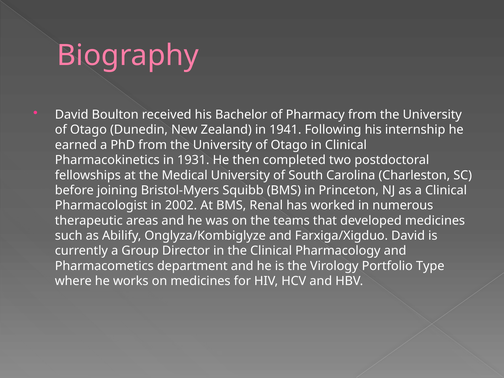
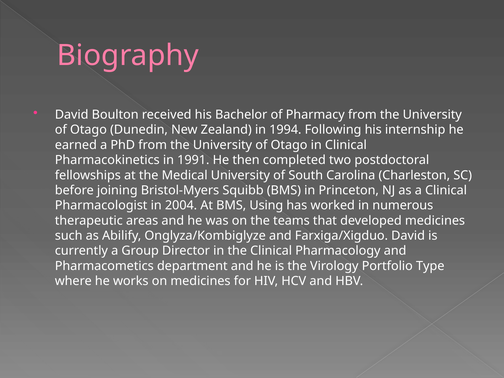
1941: 1941 -> 1994
1931: 1931 -> 1991
2002: 2002 -> 2004
Renal: Renal -> Using
